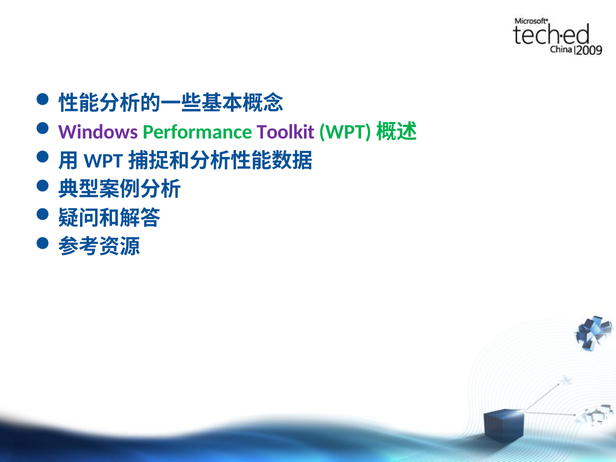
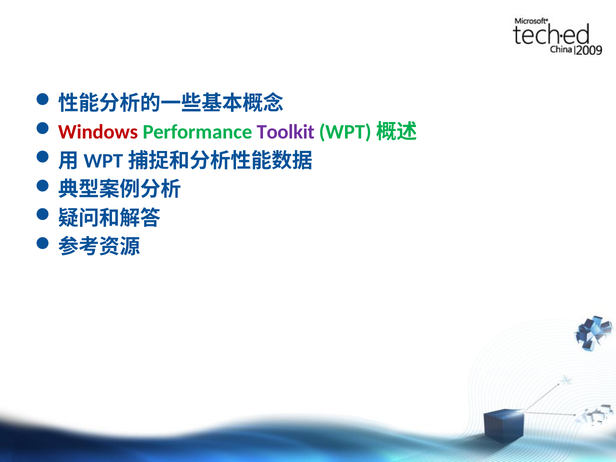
Windows colour: purple -> red
